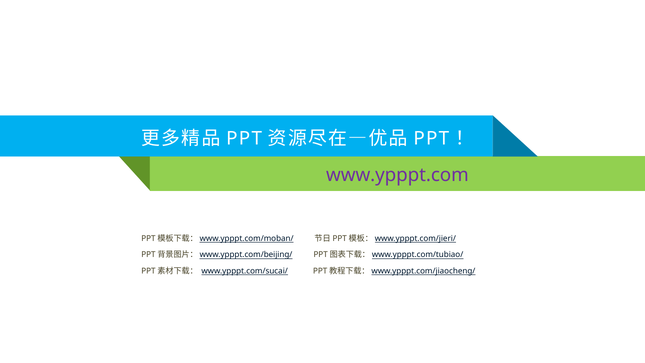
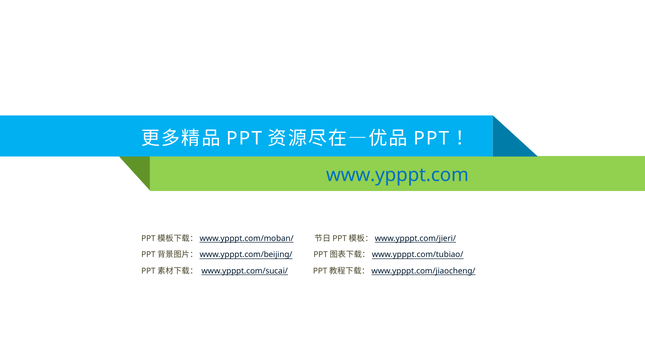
www.ypppt.com colour: purple -> blue
